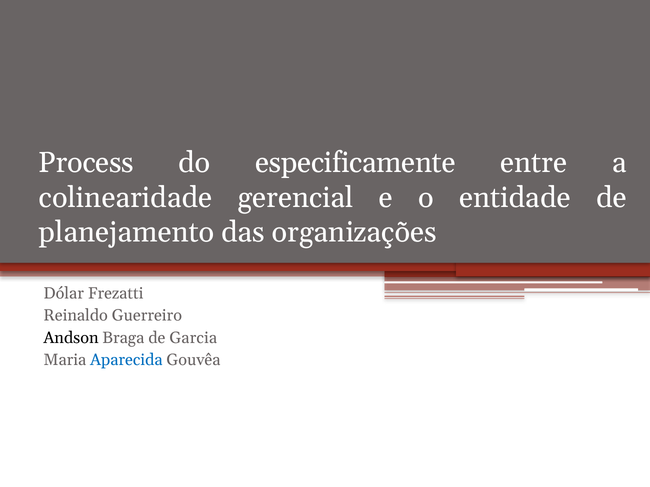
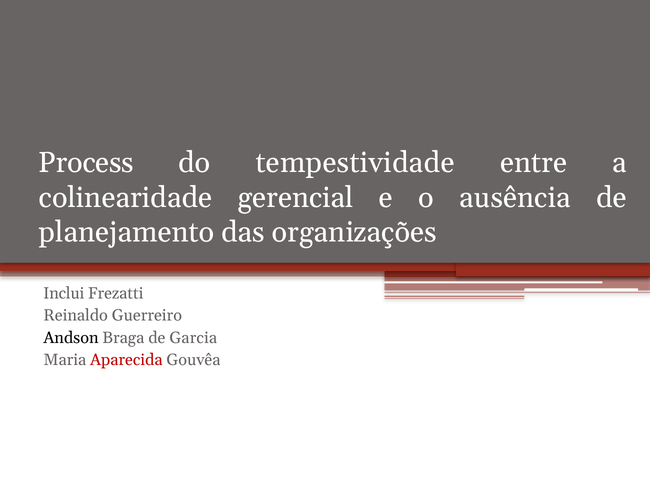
especificamente: especificamente -> tempestividade
entidade: entidade -> ausência
Dólar: Dólar -> Inclui
Aparecida colour: blue -> red
